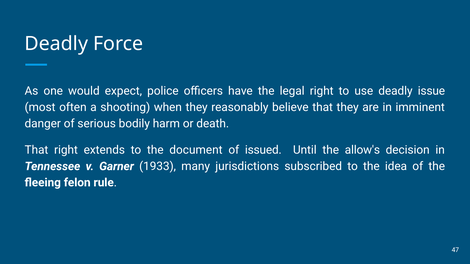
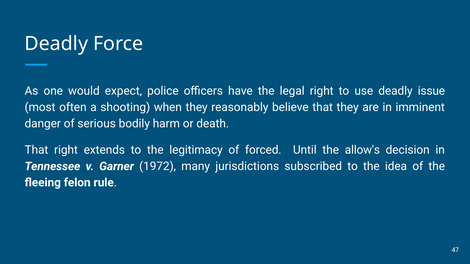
document: document -> legitimacy
issued: issued -> forced
1933: 1933 -> 1972
